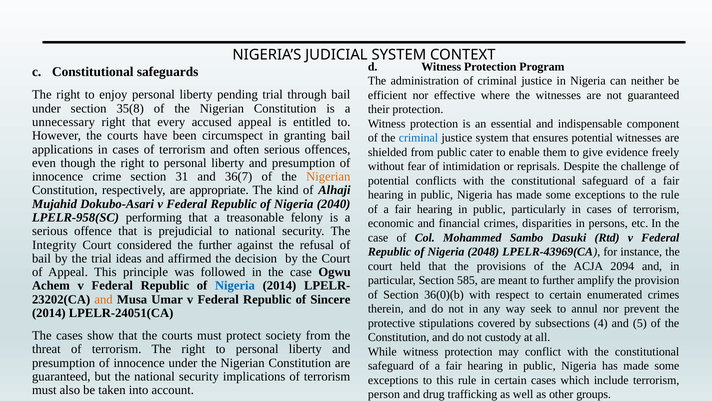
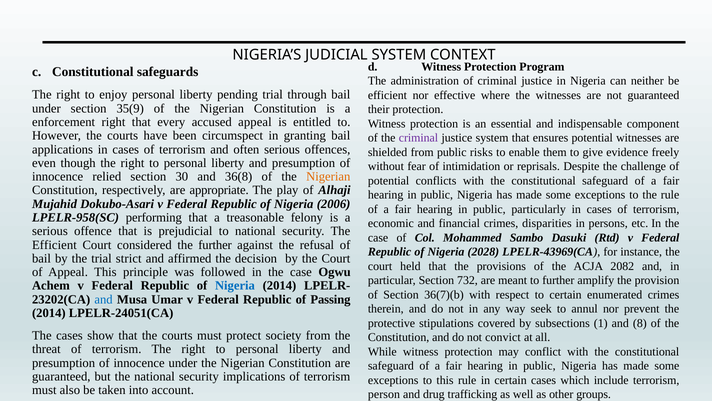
35(8: 35(8 -> 35(9
unnecessary: unnecessary -> enforcement
criminal at (418, 138) colour: blue -> purple
cater: cater -> risks
crime: crime -> relied
31: 31 -> 30
36(7: 36(7 -> 36(8
kind: kind -> play
2040: 2040 -> 2006
Integrity at (54, 245): Integrity -> Efficient
2048: 2048 -> 2028
ideas: ideas -> strict
2094: 2094 -> 2082
585: 585 -> 732
36(0)(b: 36(0)(b -> 36(7)(b
and at (104, 299) colour: orange -> blue
Sincere: Sincere -> Passing
4: 4 -> 1
5: 5 -> 8
custody: custody -> convict
